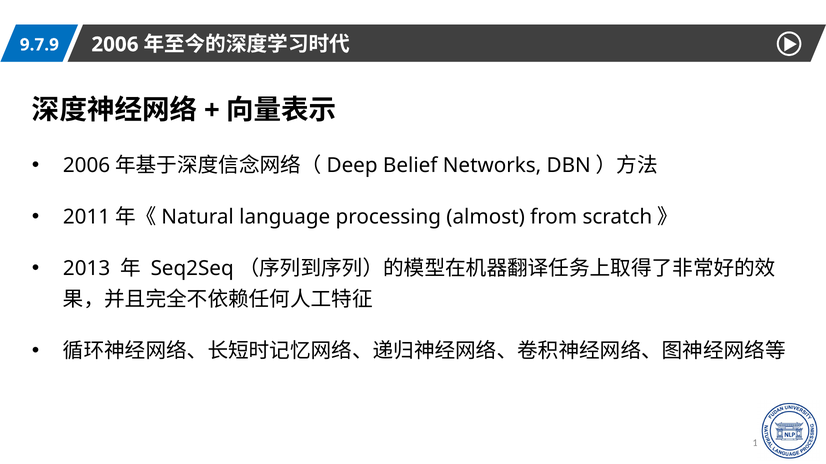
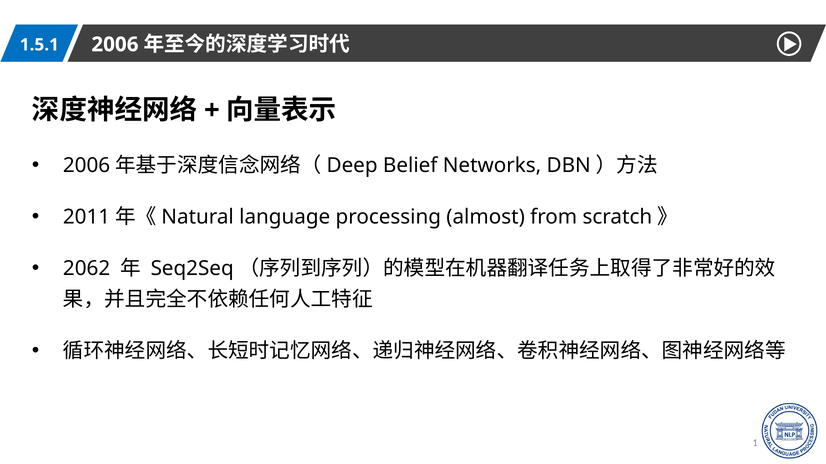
9.7.9: 9.7.9 -> 1.5.1
2013: 2013 -> 2062
